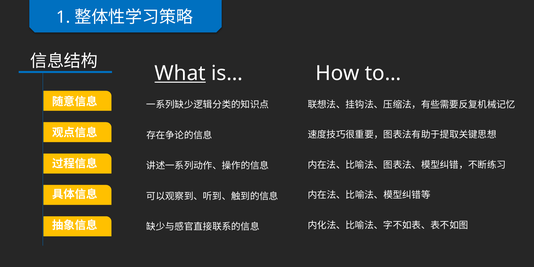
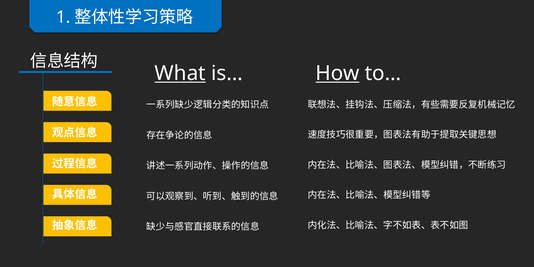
How underline: none -> present
